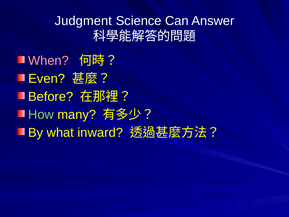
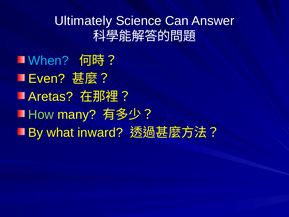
Judgment: Judgment -> Ultimately
When colour: pink -> light blue
Before: Before -> Aretas
